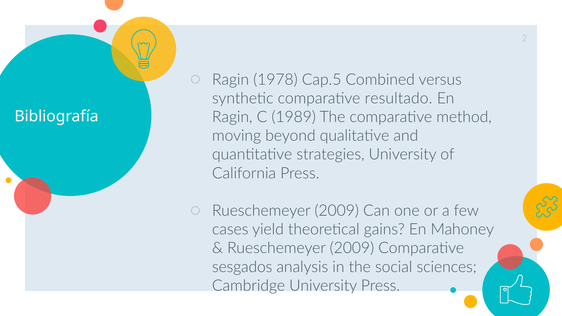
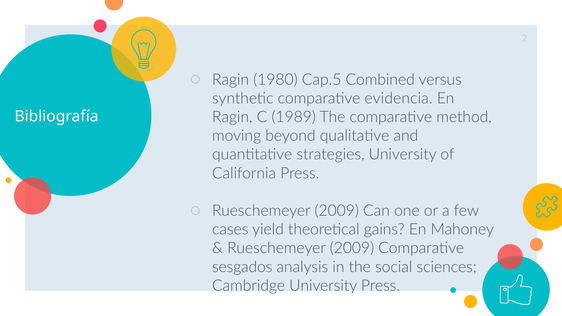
1978: 1978 -> 1980
resultado: resultado -> evidencia
